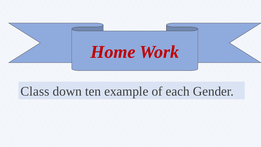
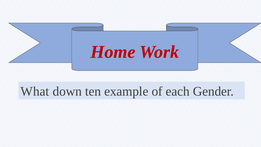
Class: Class -> What
